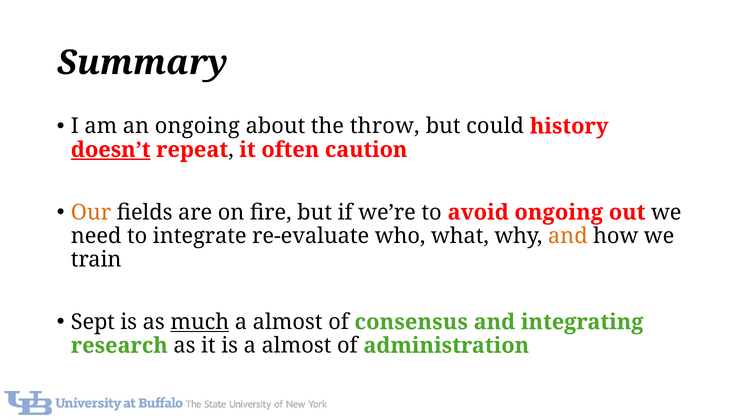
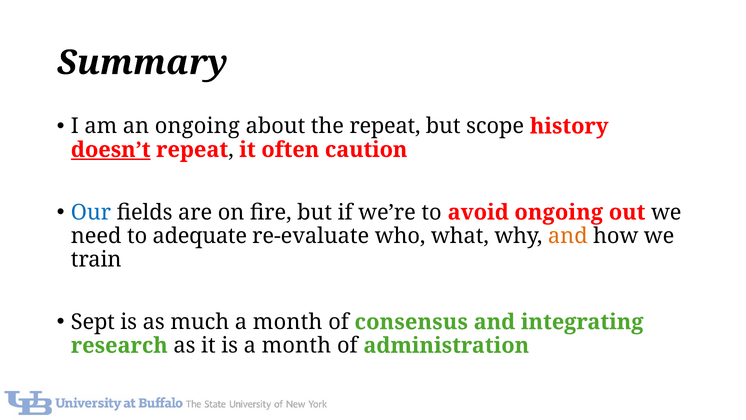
the throw: throw -> repeat
could: could -> scope
Our colour: orange -> blue
integrate: integrate -> adequate
much underline: present -> none
almost at (288, 322): almost -> month
is a almost: almost -> month
